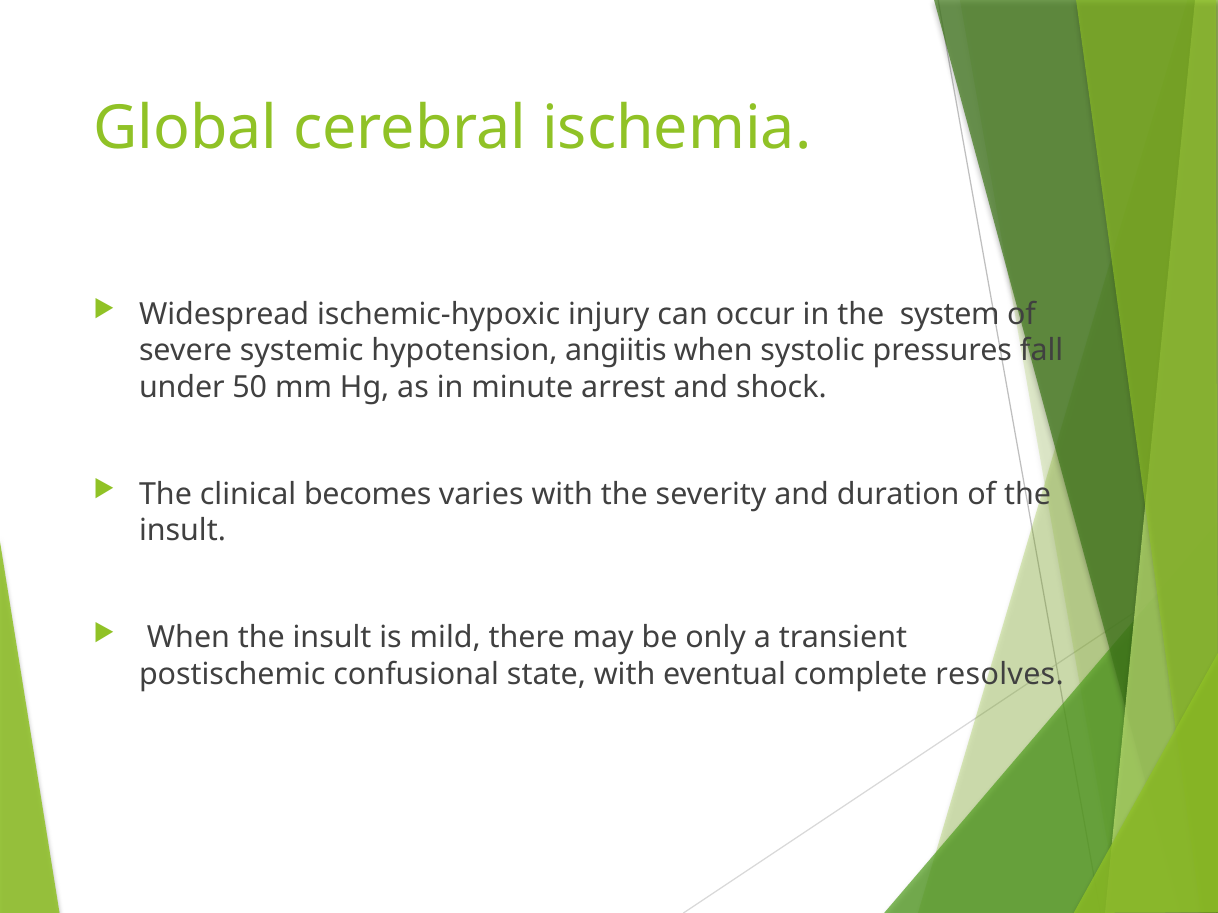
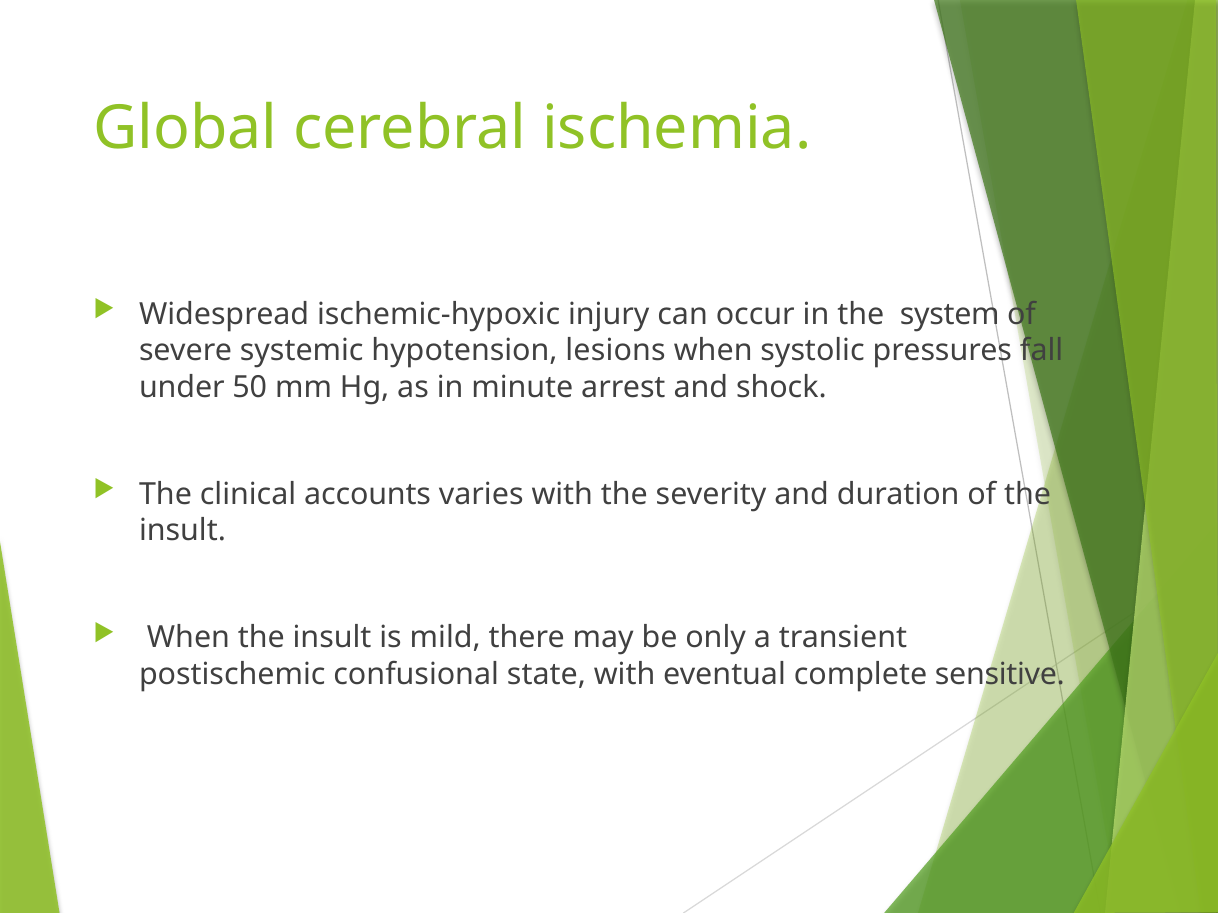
angiitis: angiitis -> lesions
becomes: becomes -> accounts
resolves: resolves -> sensitive
